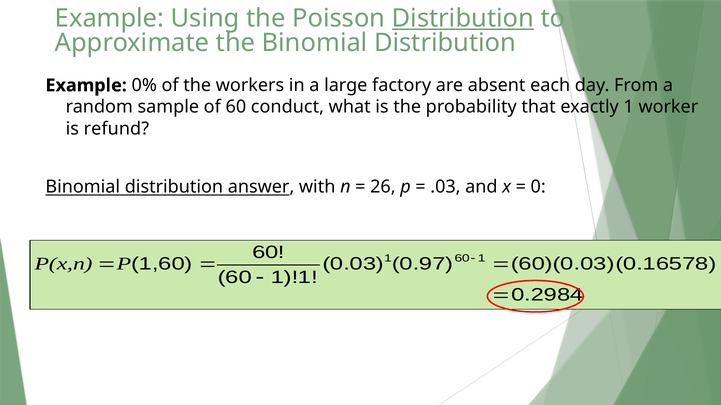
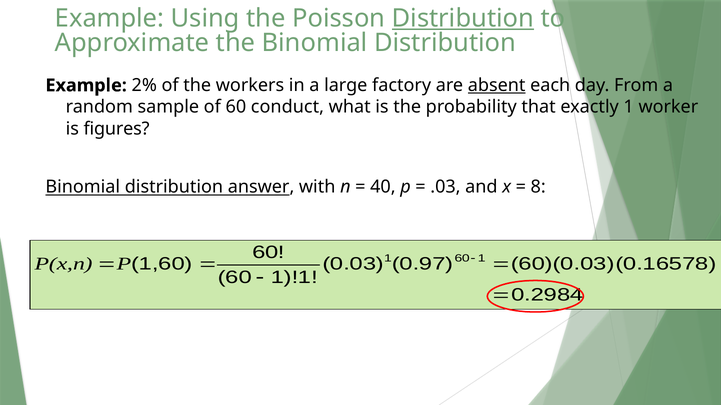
0%: 0% -> 2%
absent underline: none -> present
refund: refund -> figures
26: 26 -> 40
0: 0 -> 8
